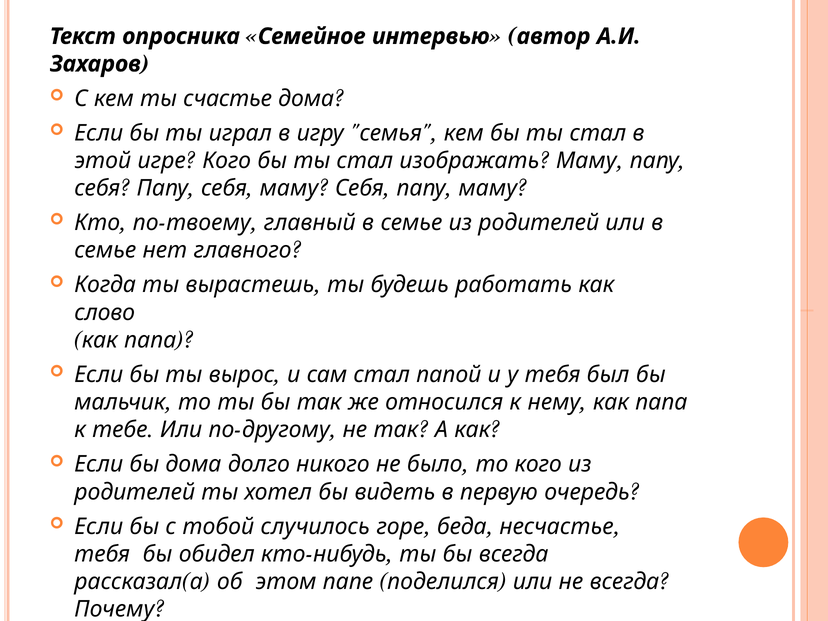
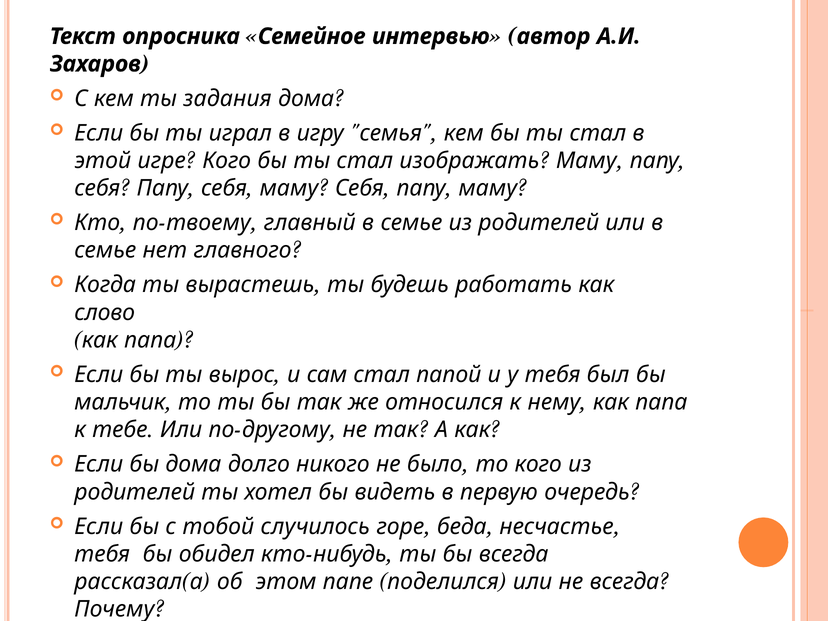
счастье: счастье -> задания
